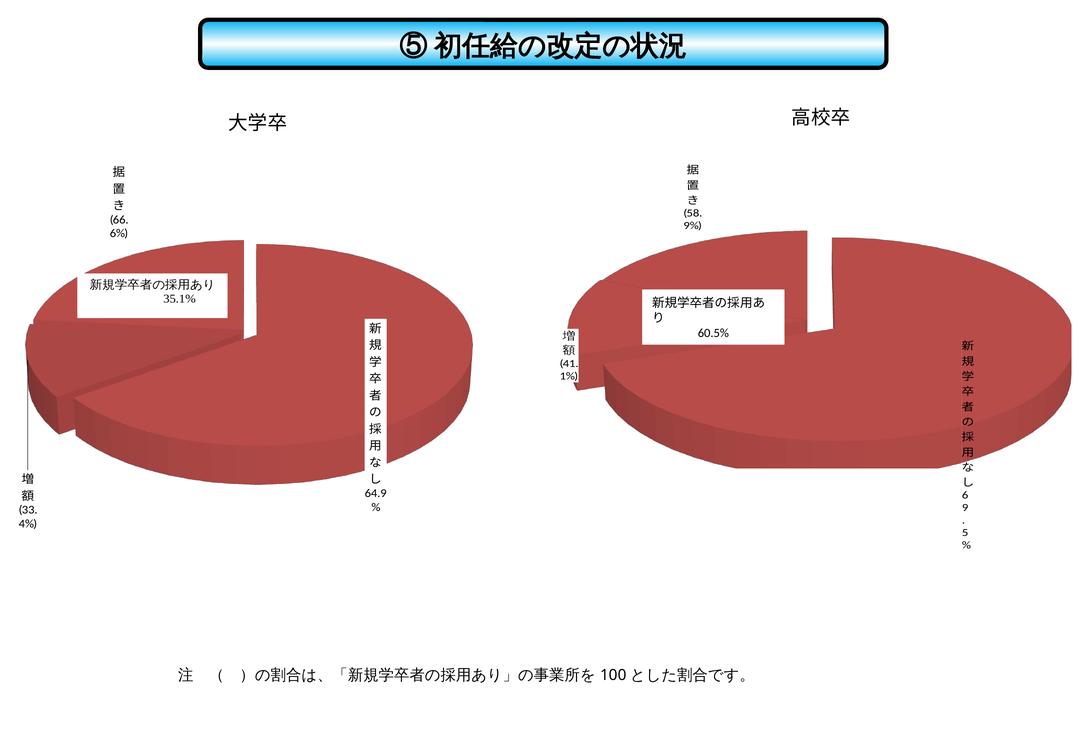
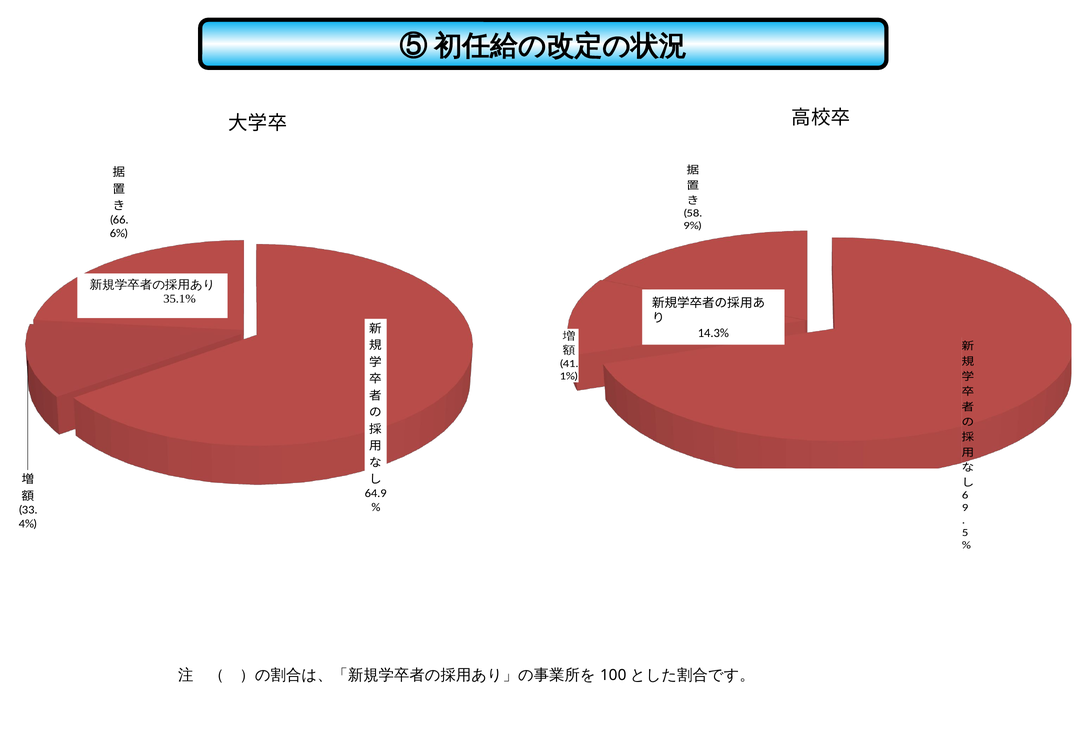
60.5%: 60.5% -> 14.3%
